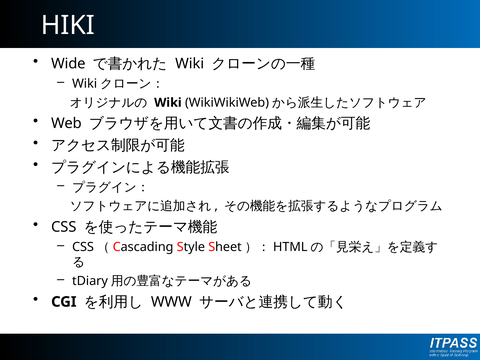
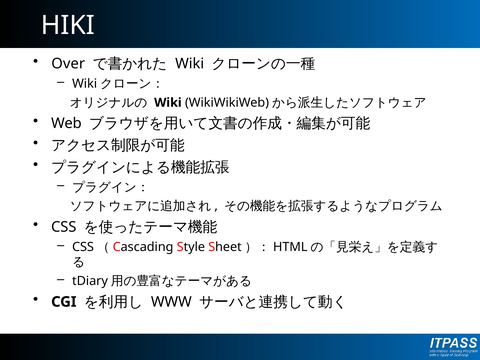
Wide: Wide -> Over
